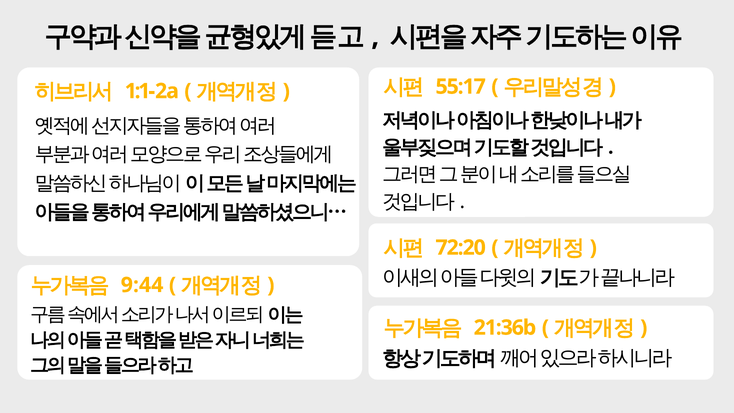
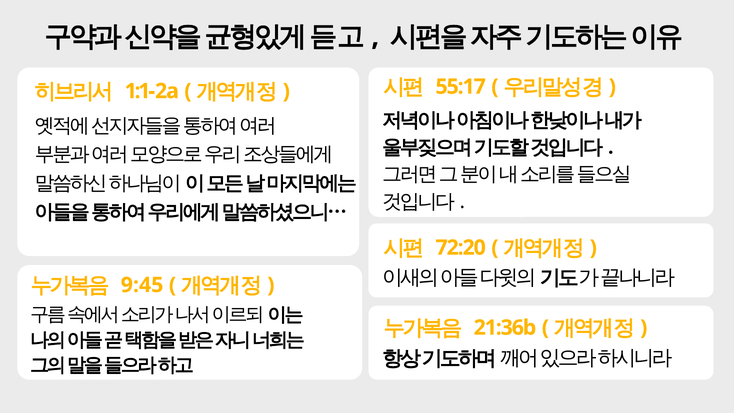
9:44: 9:44 -> 9:45
